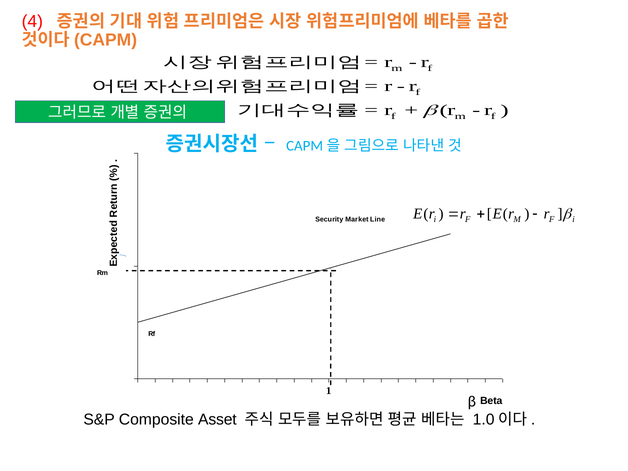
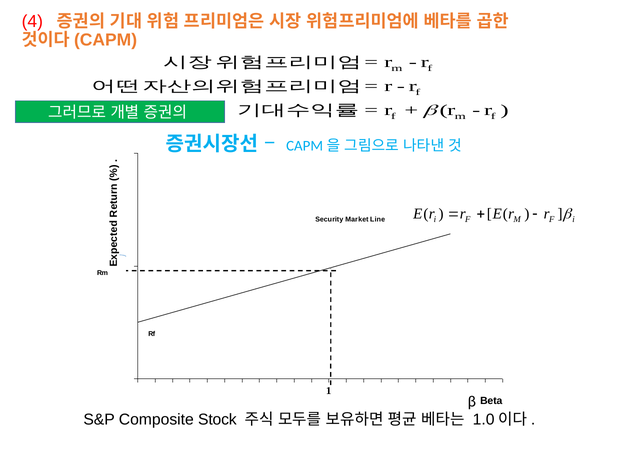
Asset: Asset -> Stock
